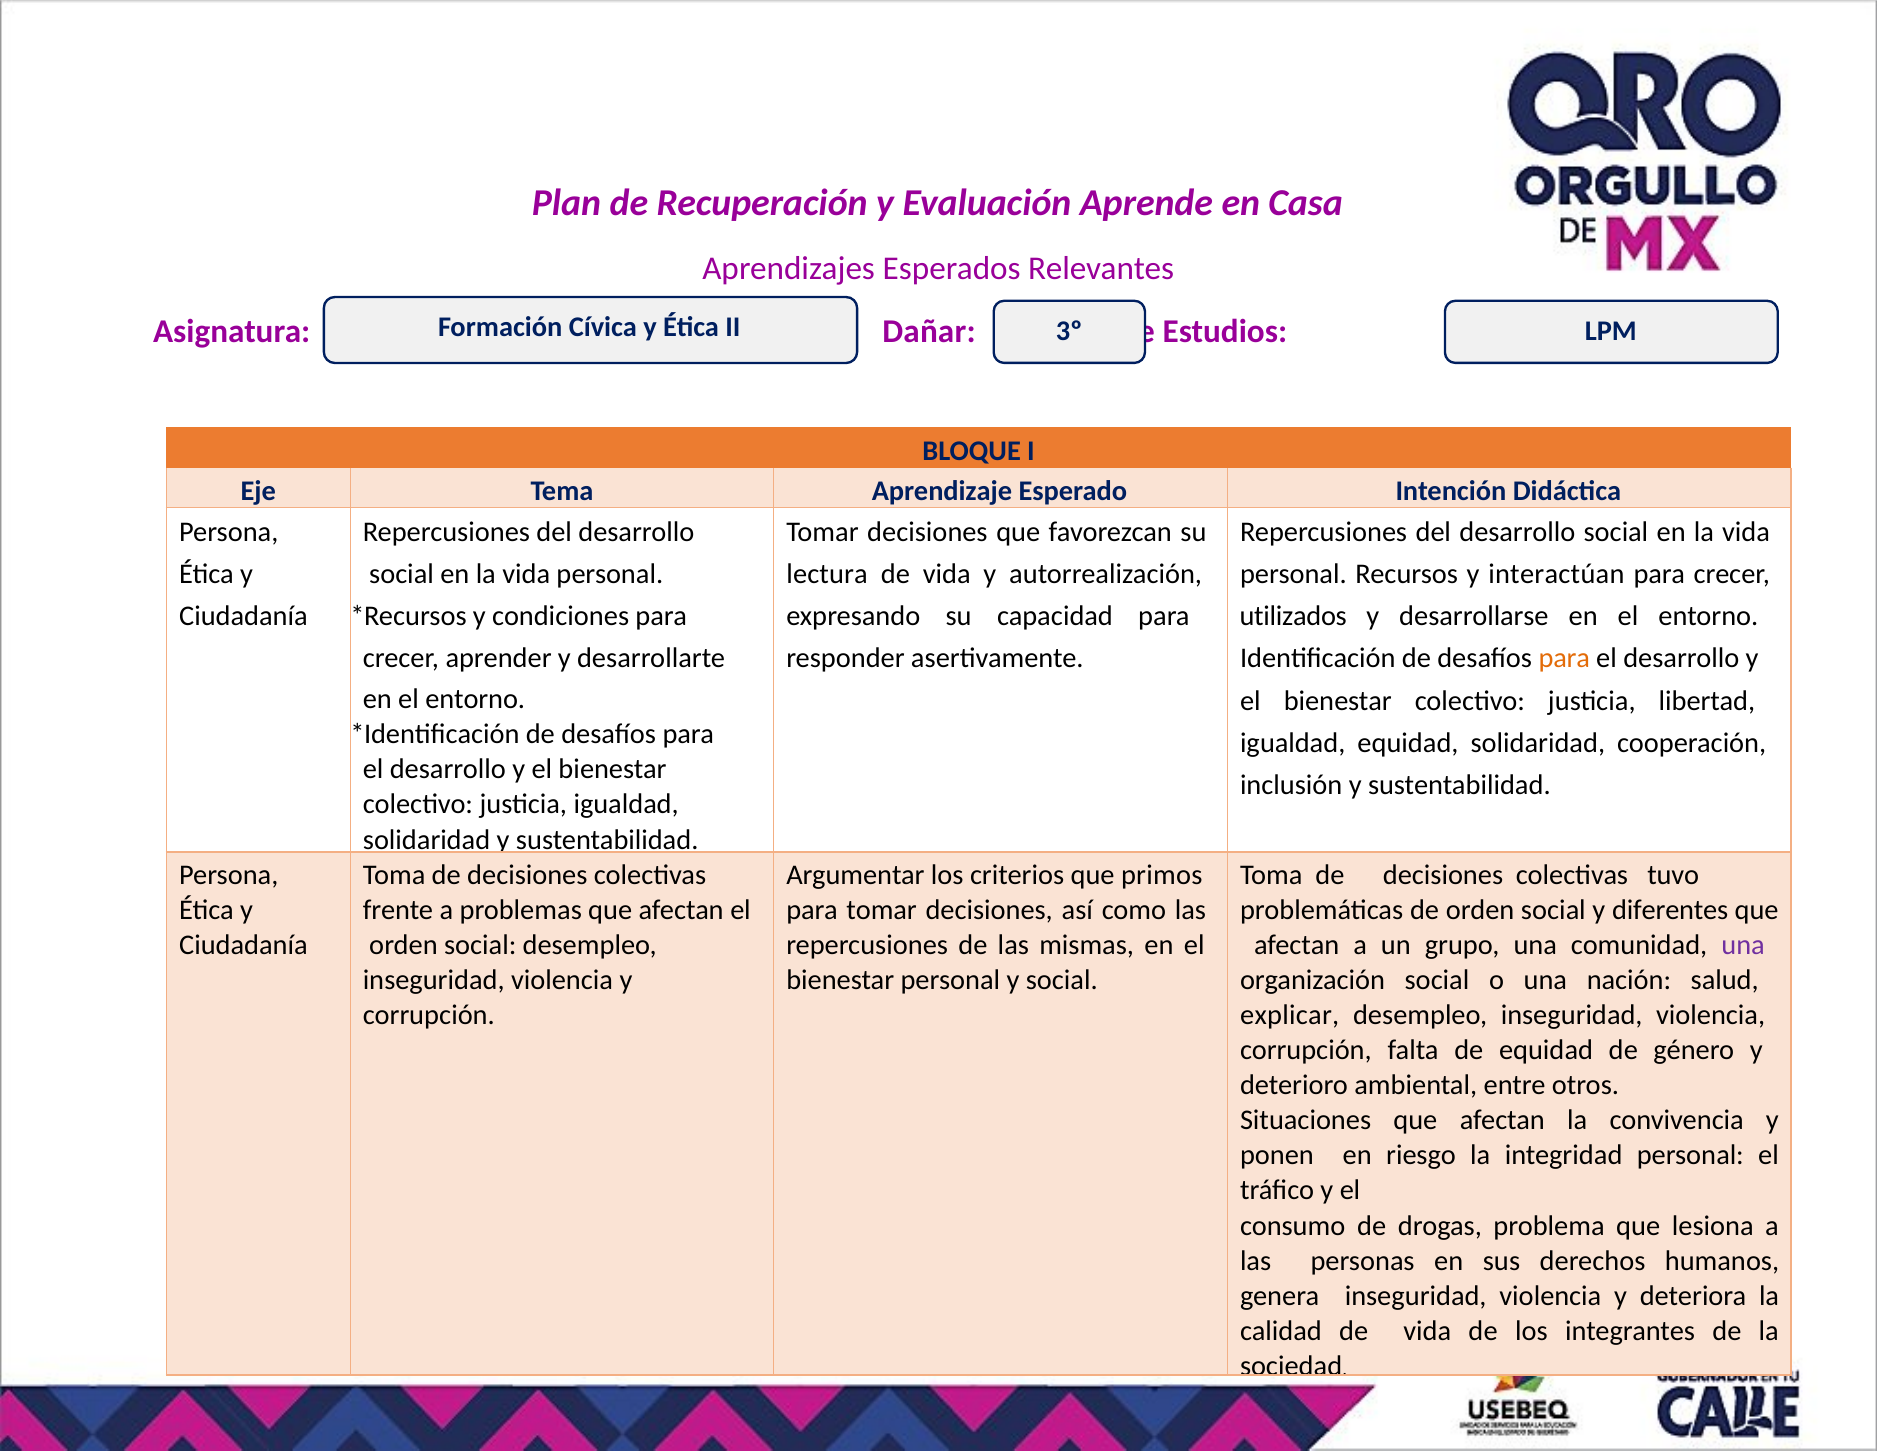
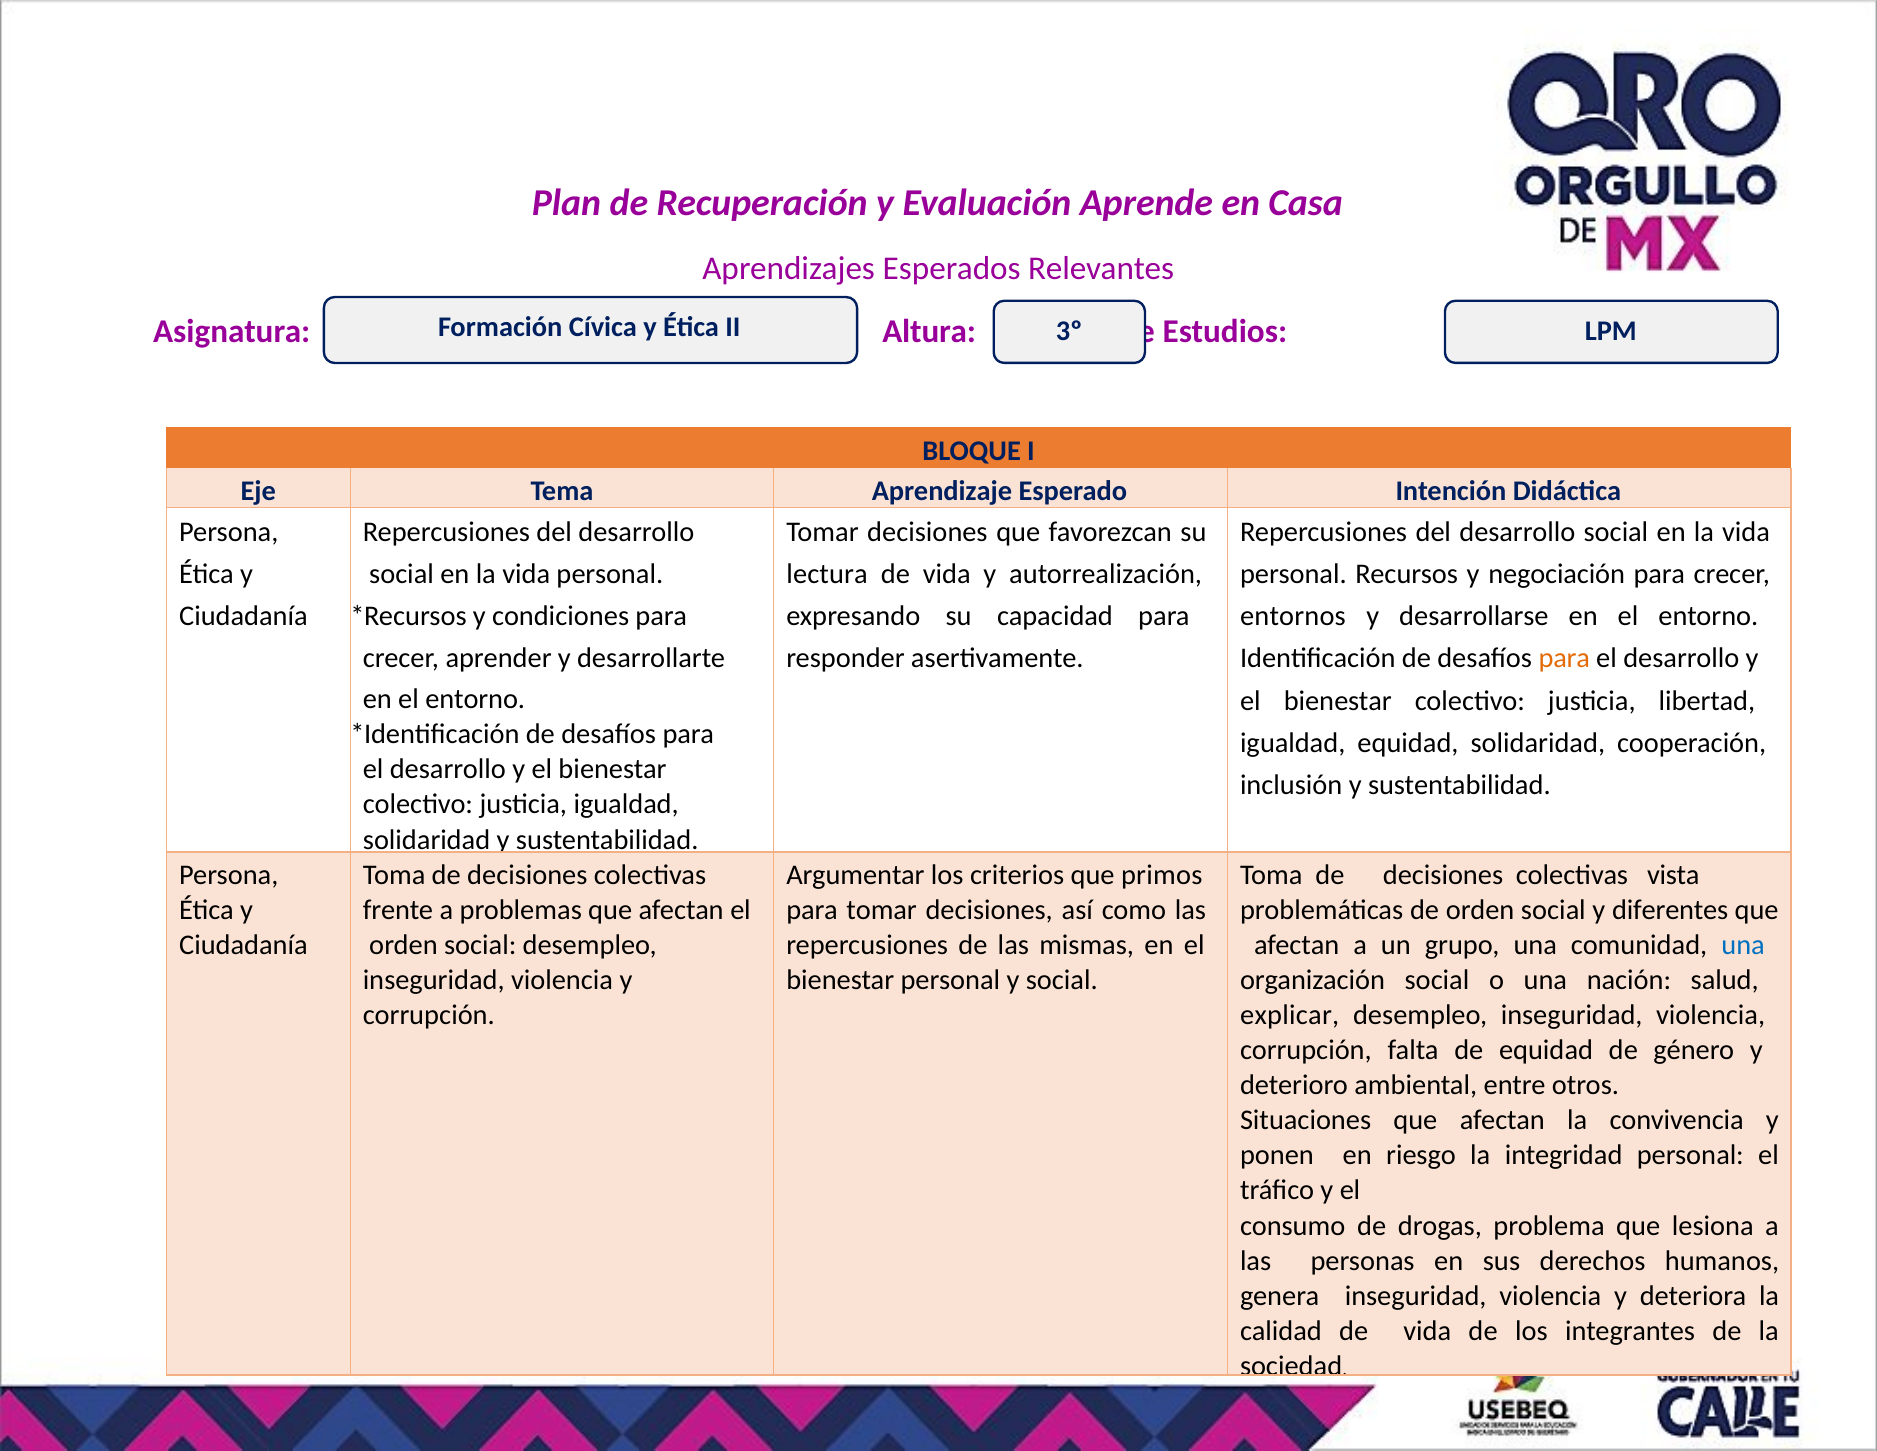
Dañar: Dañar -> Altura
interactúan: interactúan -> negociación
utilizados: utilizados -> entornos
tuvo: tuvo -> vista
una at (1743, 945) colour: purple -> blue
